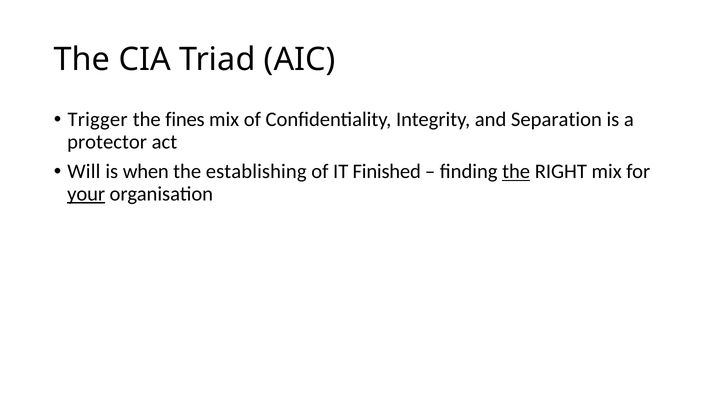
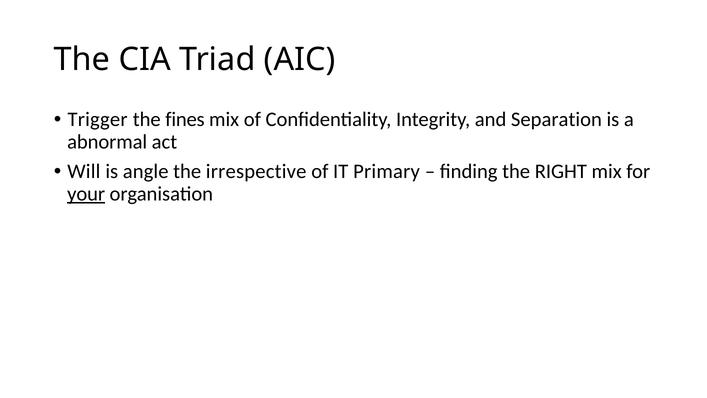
protector: protector -> abnormal
when: when -> angle
establishing: establishing -> irrespective
Finished: Finished -> Primary
the at (516, 171) underline: present -> none
